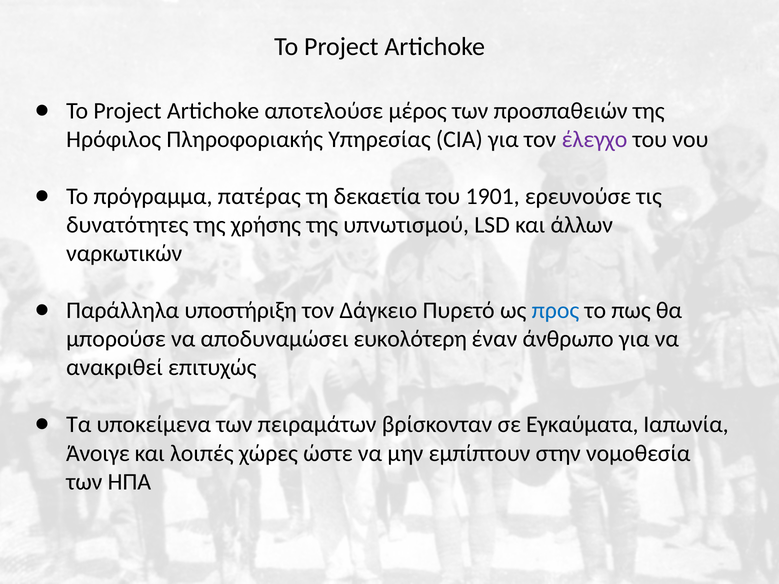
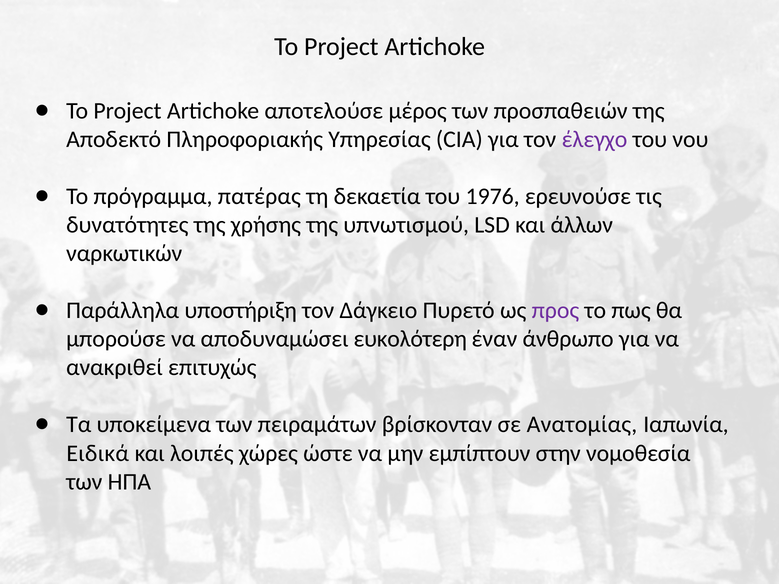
Ηρόφιλος: Ηρόφιλος -> Αποδεκτό
1901: 1901 -> 1976
προς colour: blue -> purple
Εγκαύματα: Εγκαύματα -> Ανατομίας
Άνοιγε: Άνοιγε -> Ειδικά
